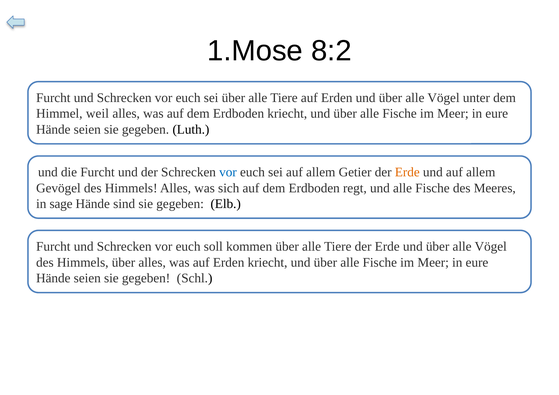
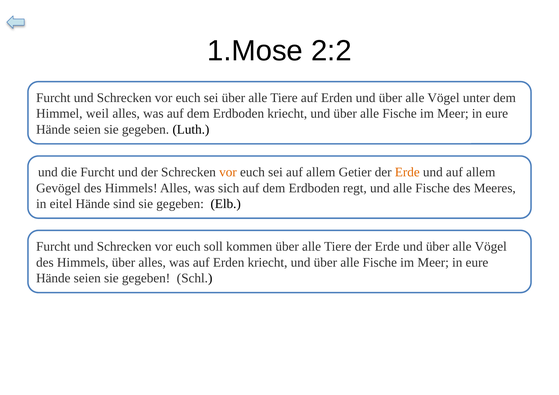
8:2: 8:2 -> 2:2
vor at (228, 172) colour: blue -> orange
sage: sage -> eitel
